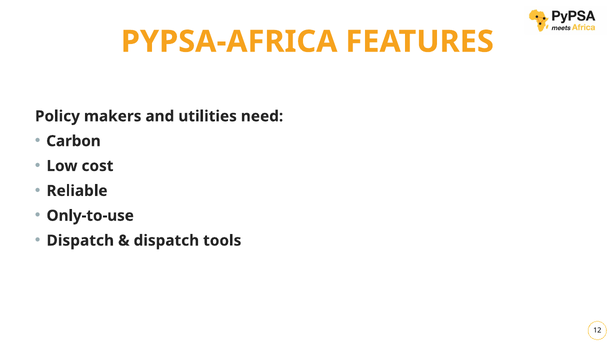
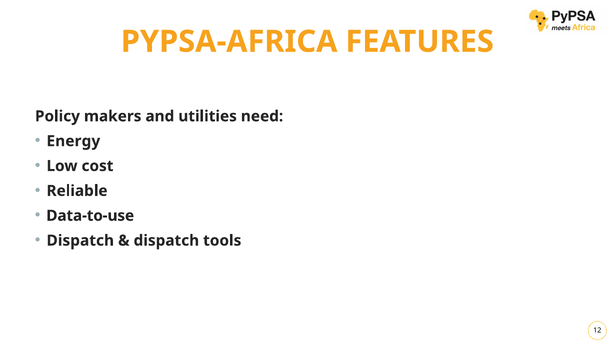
Carbon: Carbon -> Energy
Only-to-use: Only-to-use -> Data-to-use
